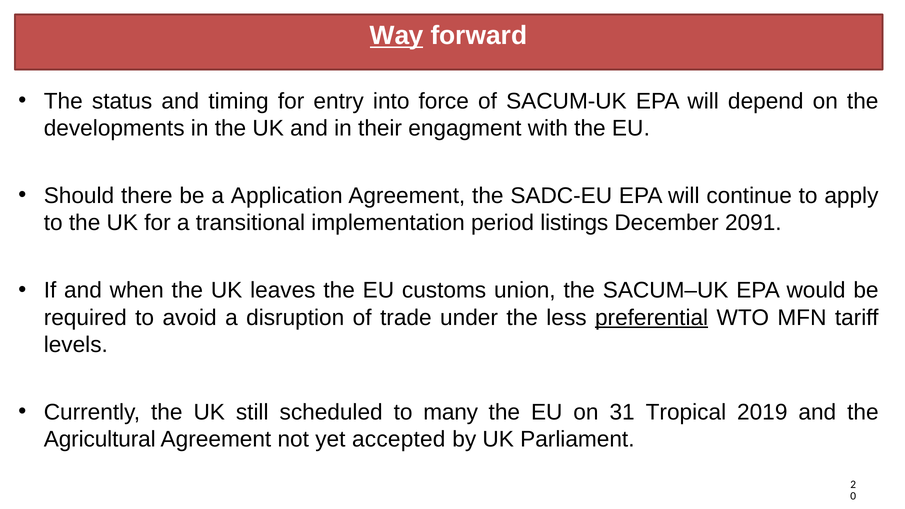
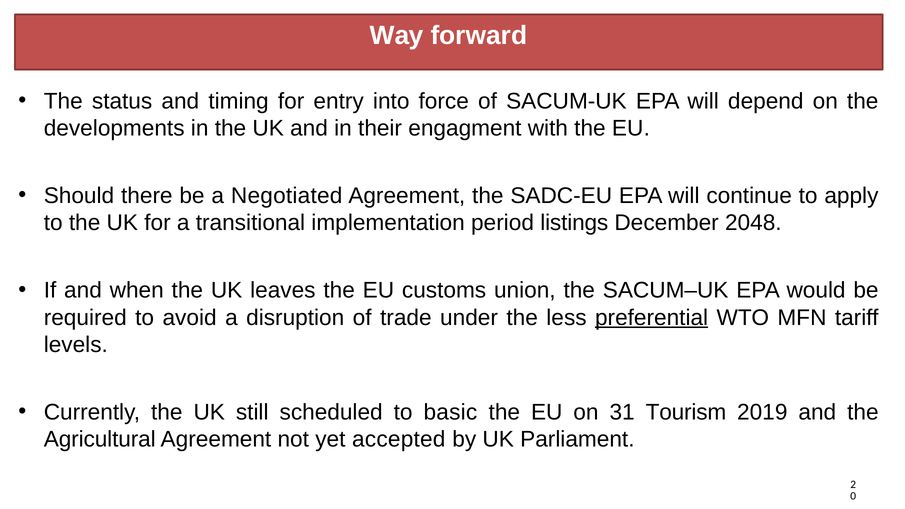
Way underline: present -> none
Application: Application -> Negotiated
2091: 2091 -> 2048
many: many -> basic
Tropical: Tropical -> Tourism
